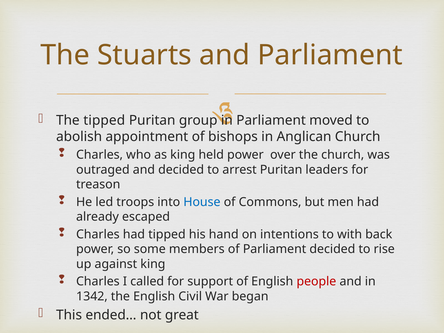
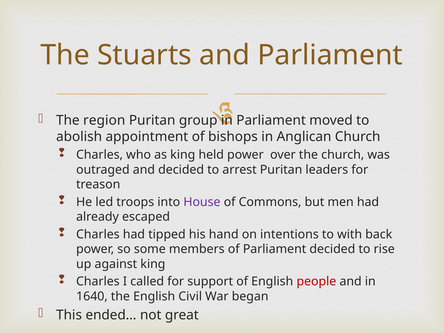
The tipped: tipped -> region
House colour: blue -> purple
1342: 1342 -> 1640
